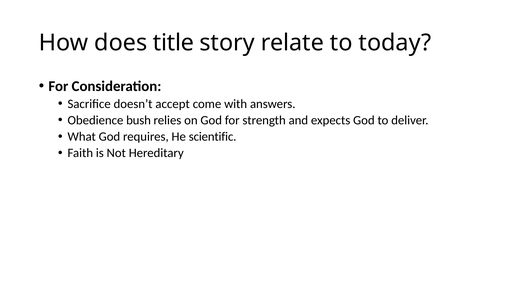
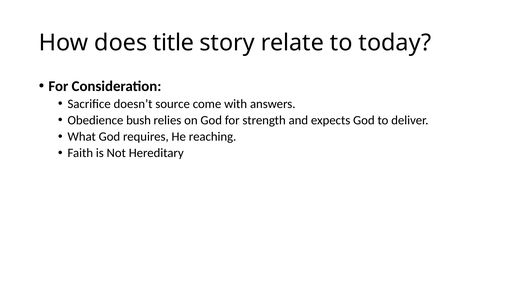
accept: accept -> source
scientific: scientific -> reaching
